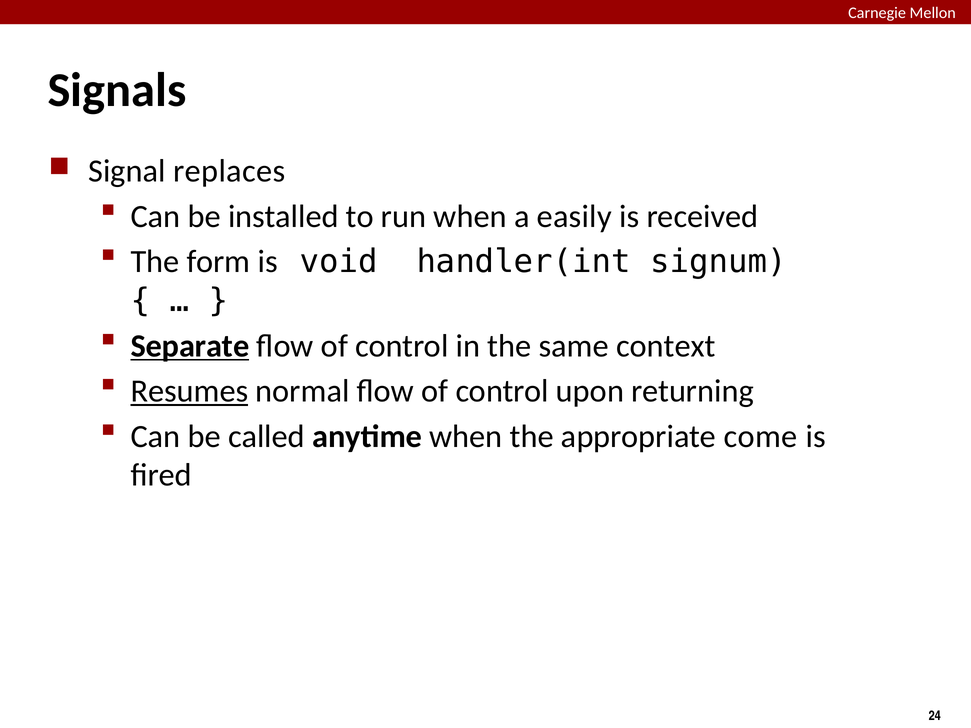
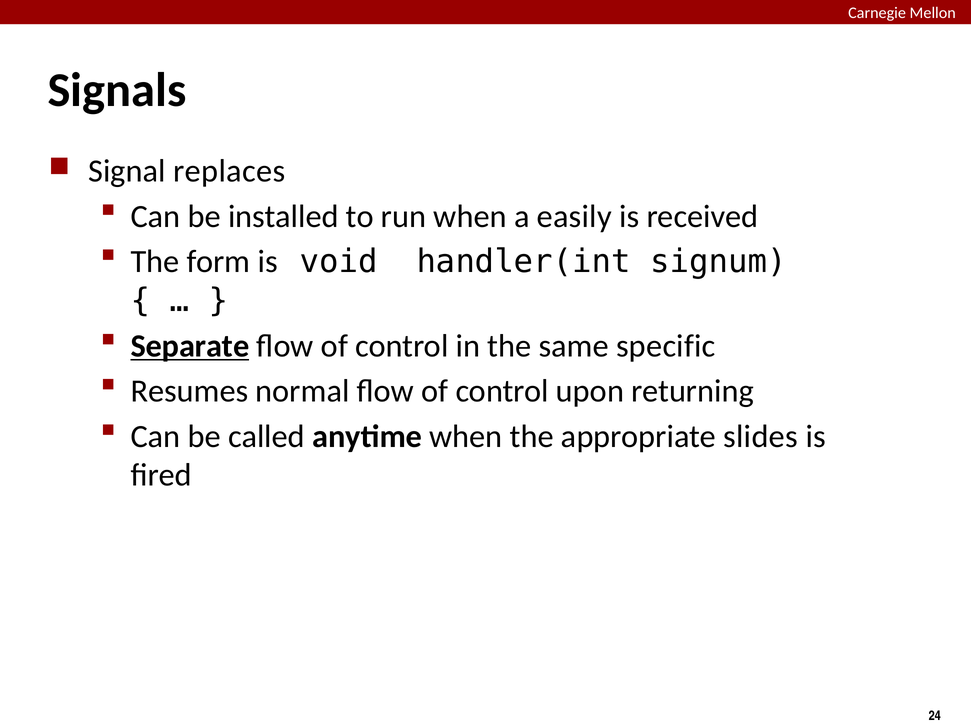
context: context -> specific
Resumes underline: present -> none
come: come -> slides
